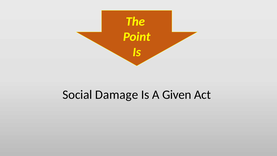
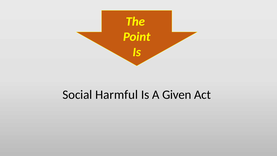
Damage: Damage -> Harmful
